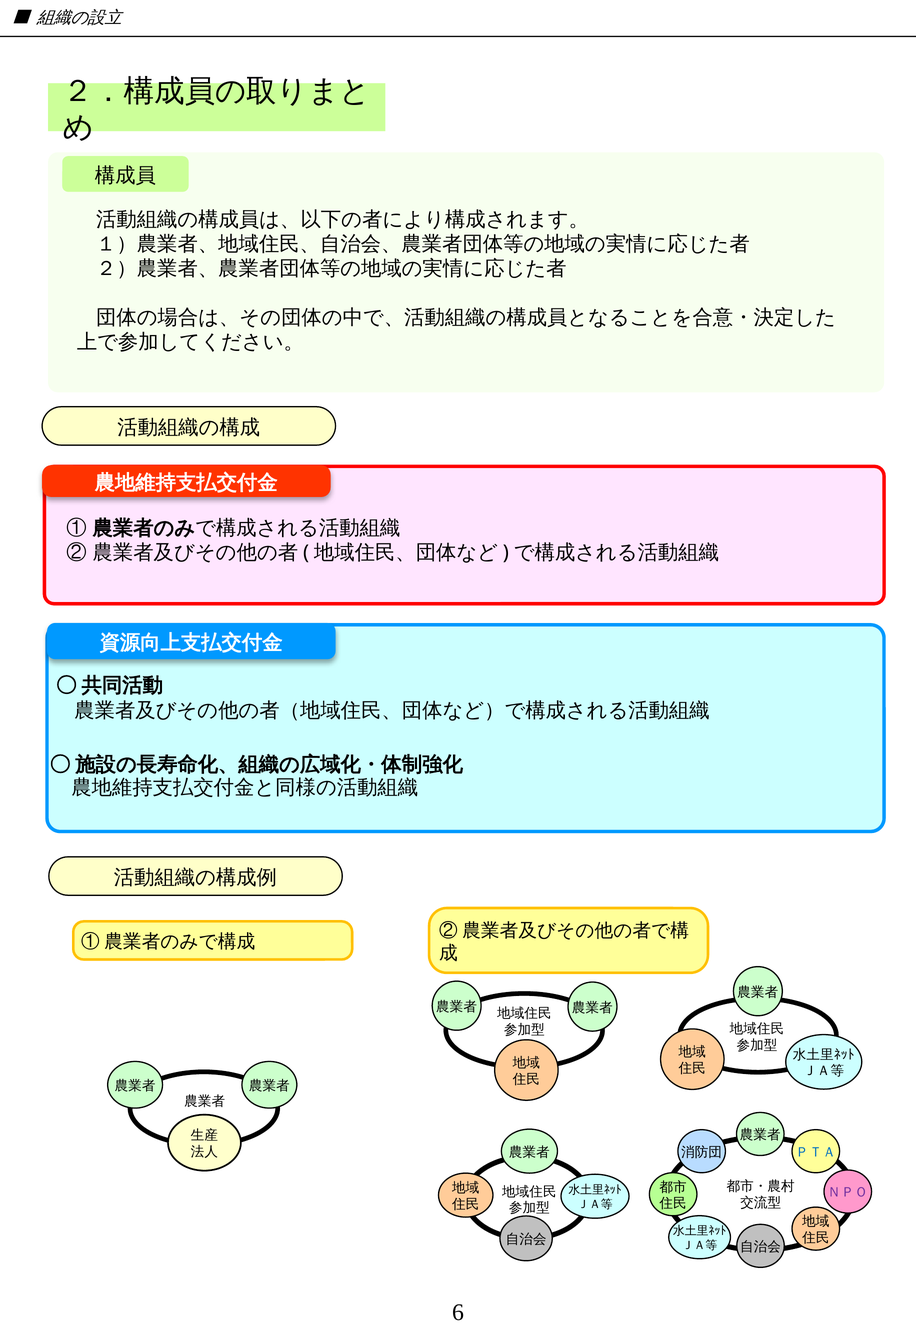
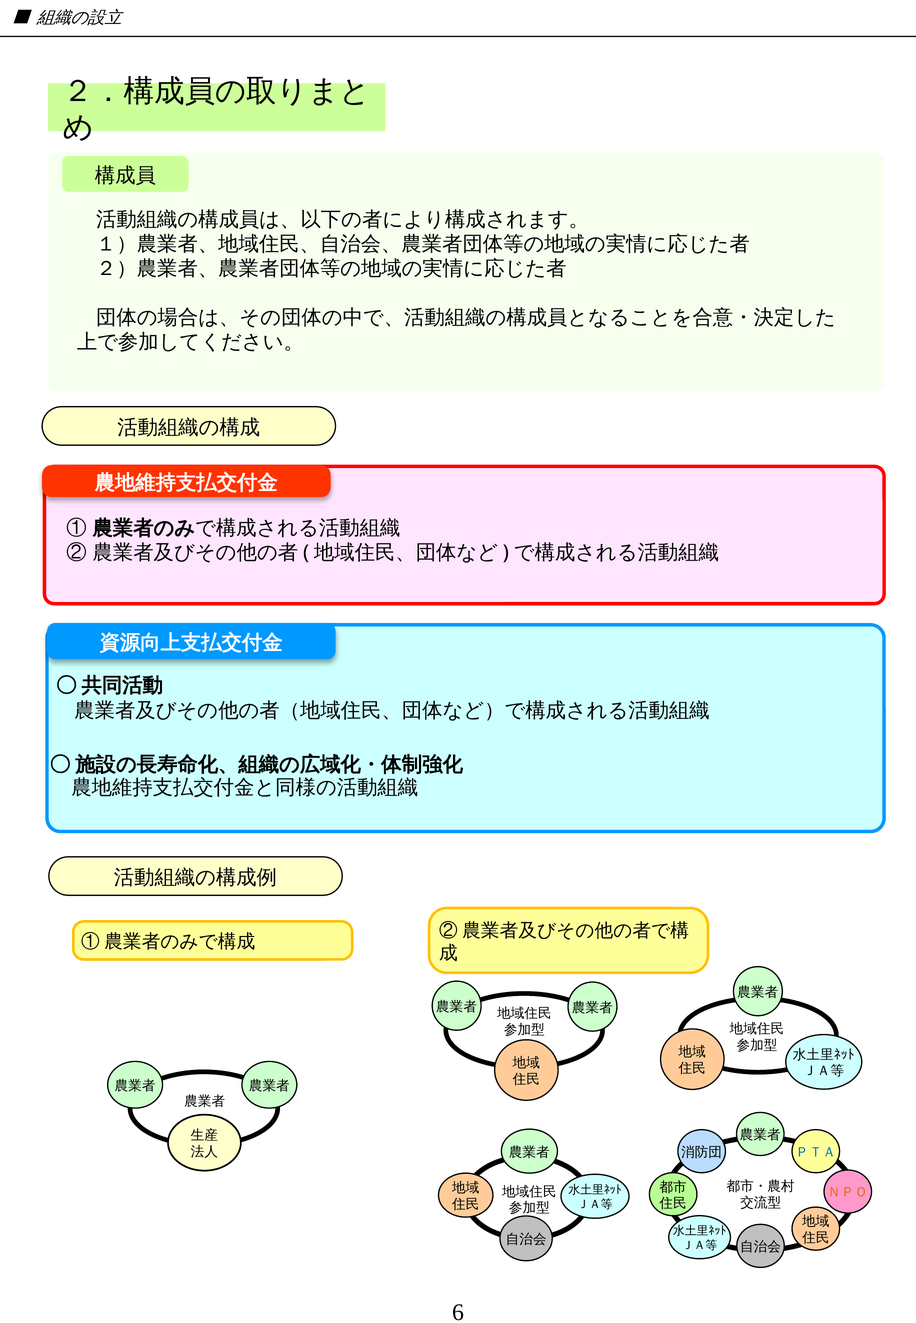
ＮＰＯ colour: purple -> orange
